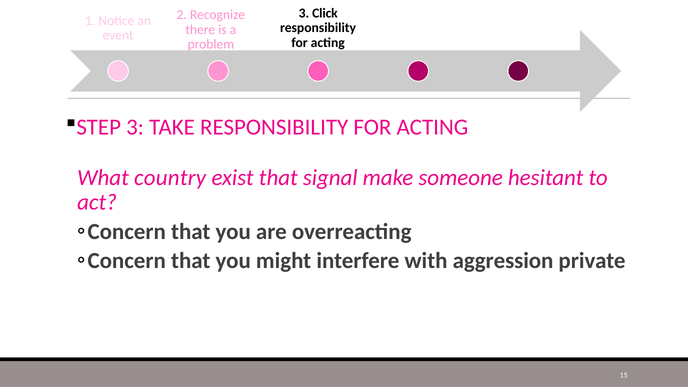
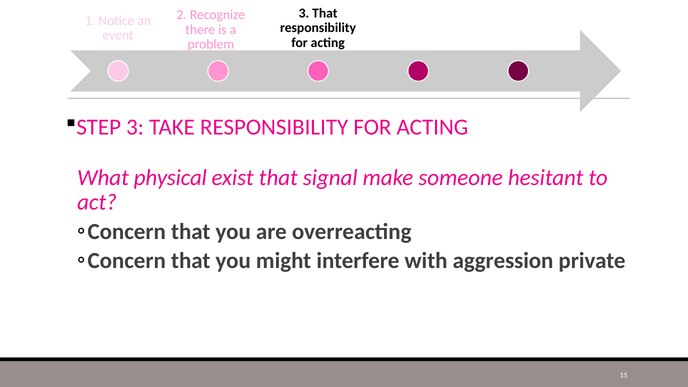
3 Click: Click -> That
country: country -> physical
